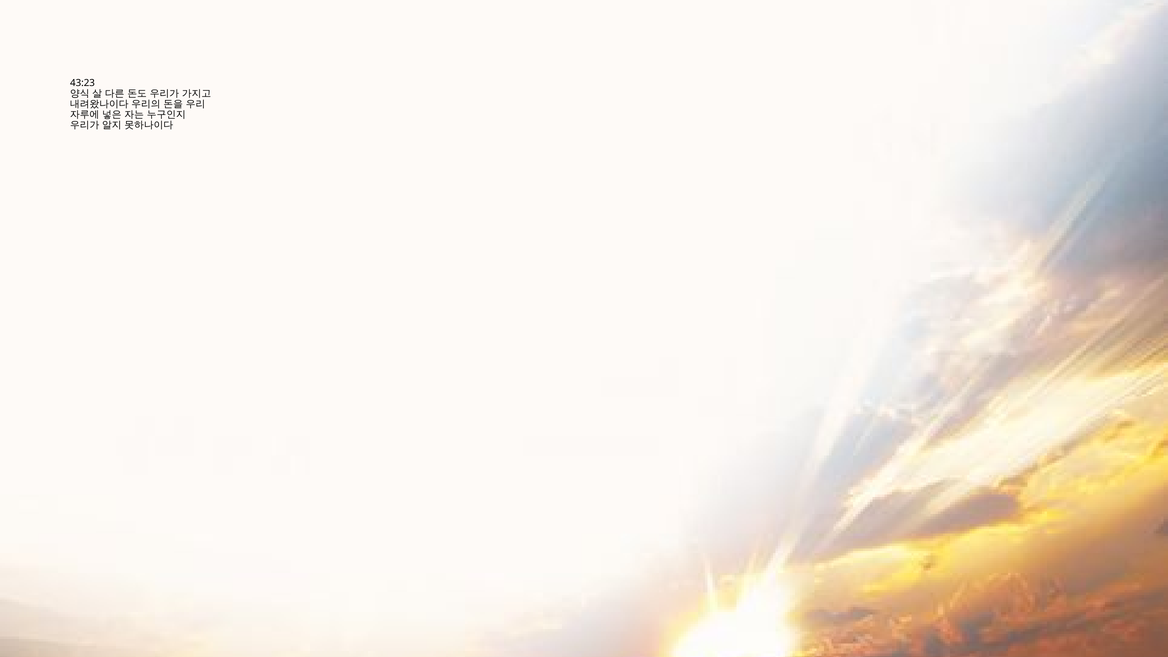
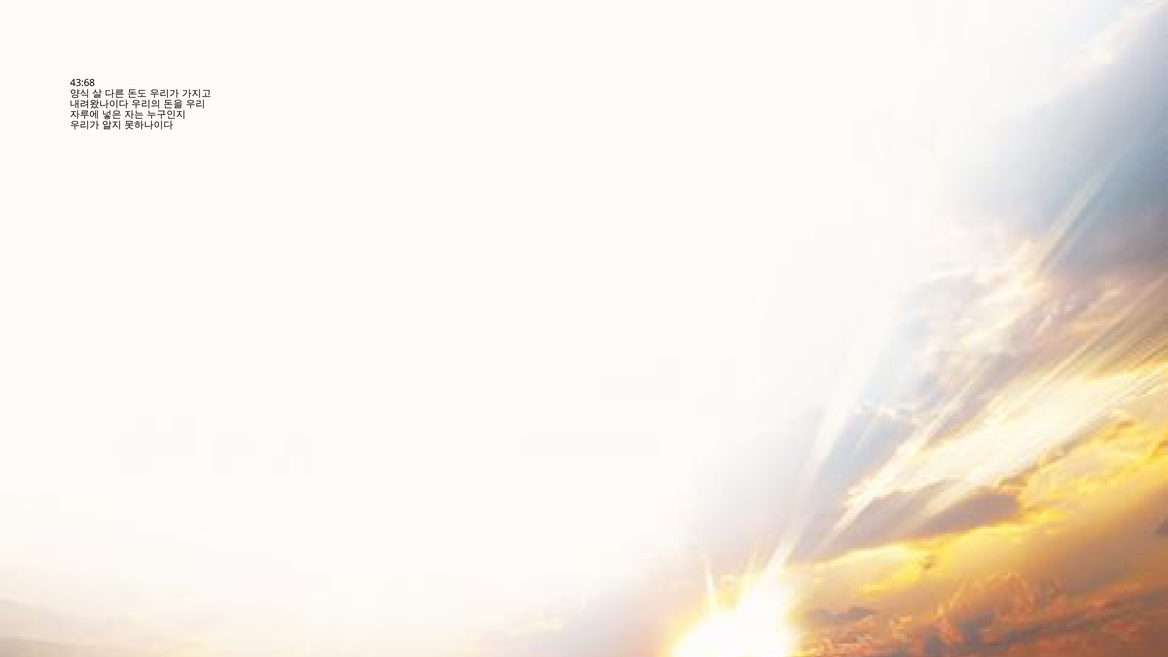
43:23: 43:23 -> 43:68
